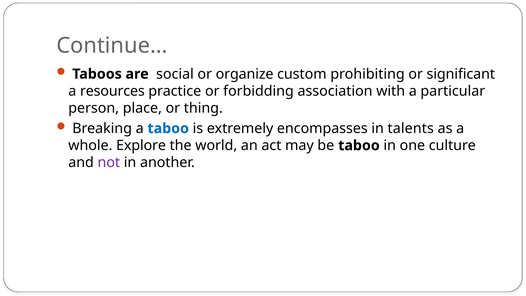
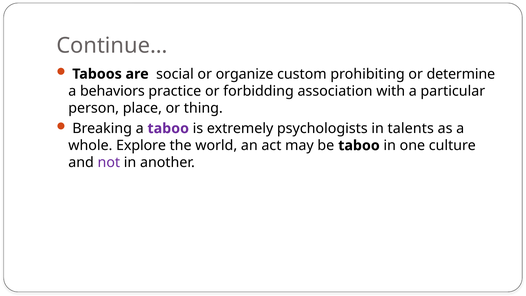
significant: significant -> determine
resources: resources -> behaviors
taboo at (168, 128) colour: blue -> purple
encompasses: encompasses -> psychologists
